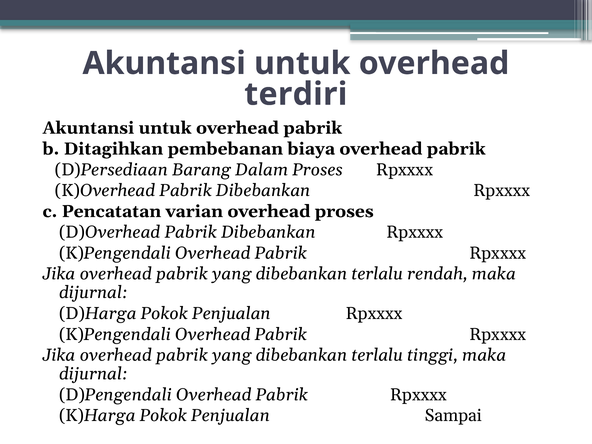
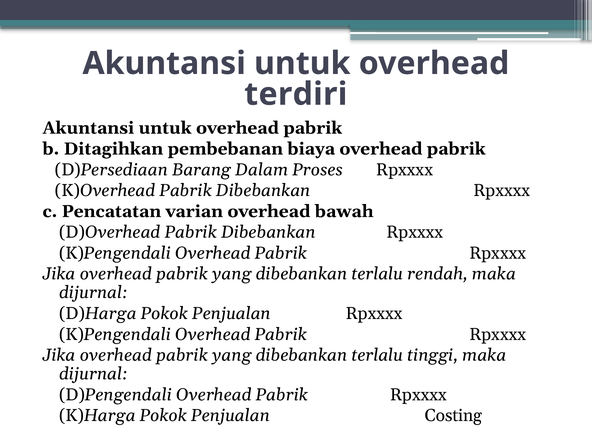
overhead proses: proses -> bawah
Sampai: Sampai -> Costing
